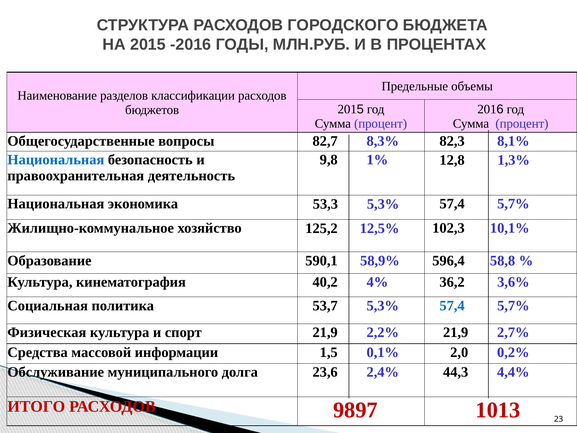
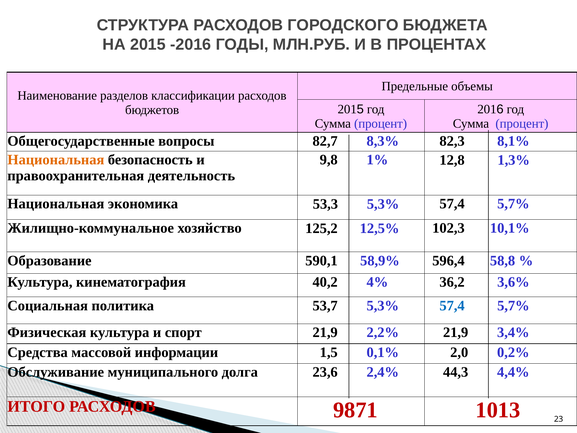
Национальная at (56, 160) colour: blue -> orange
2,7%: 2,7% -> 3,4%
9897: 9897 -> 9871
